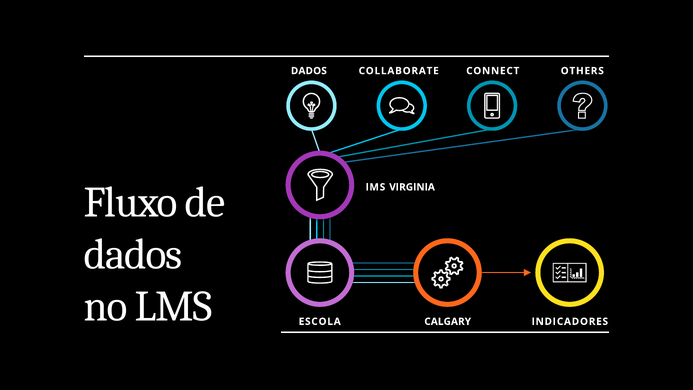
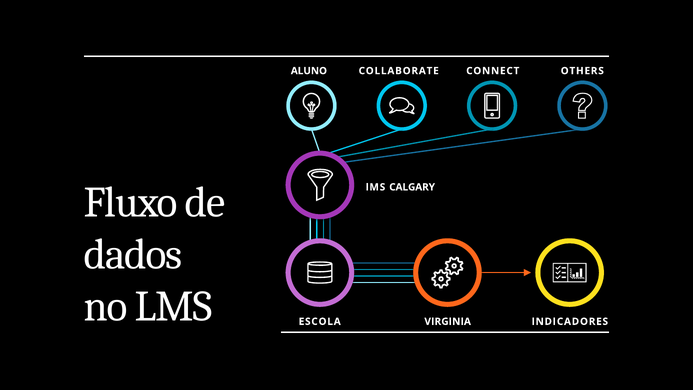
DADOS at (309, 71): DADOS -> ALUNO
VIRGINIA: VIRGINIA -> CALGARY
CALGARY: CALGARY -> VIRGINIA
